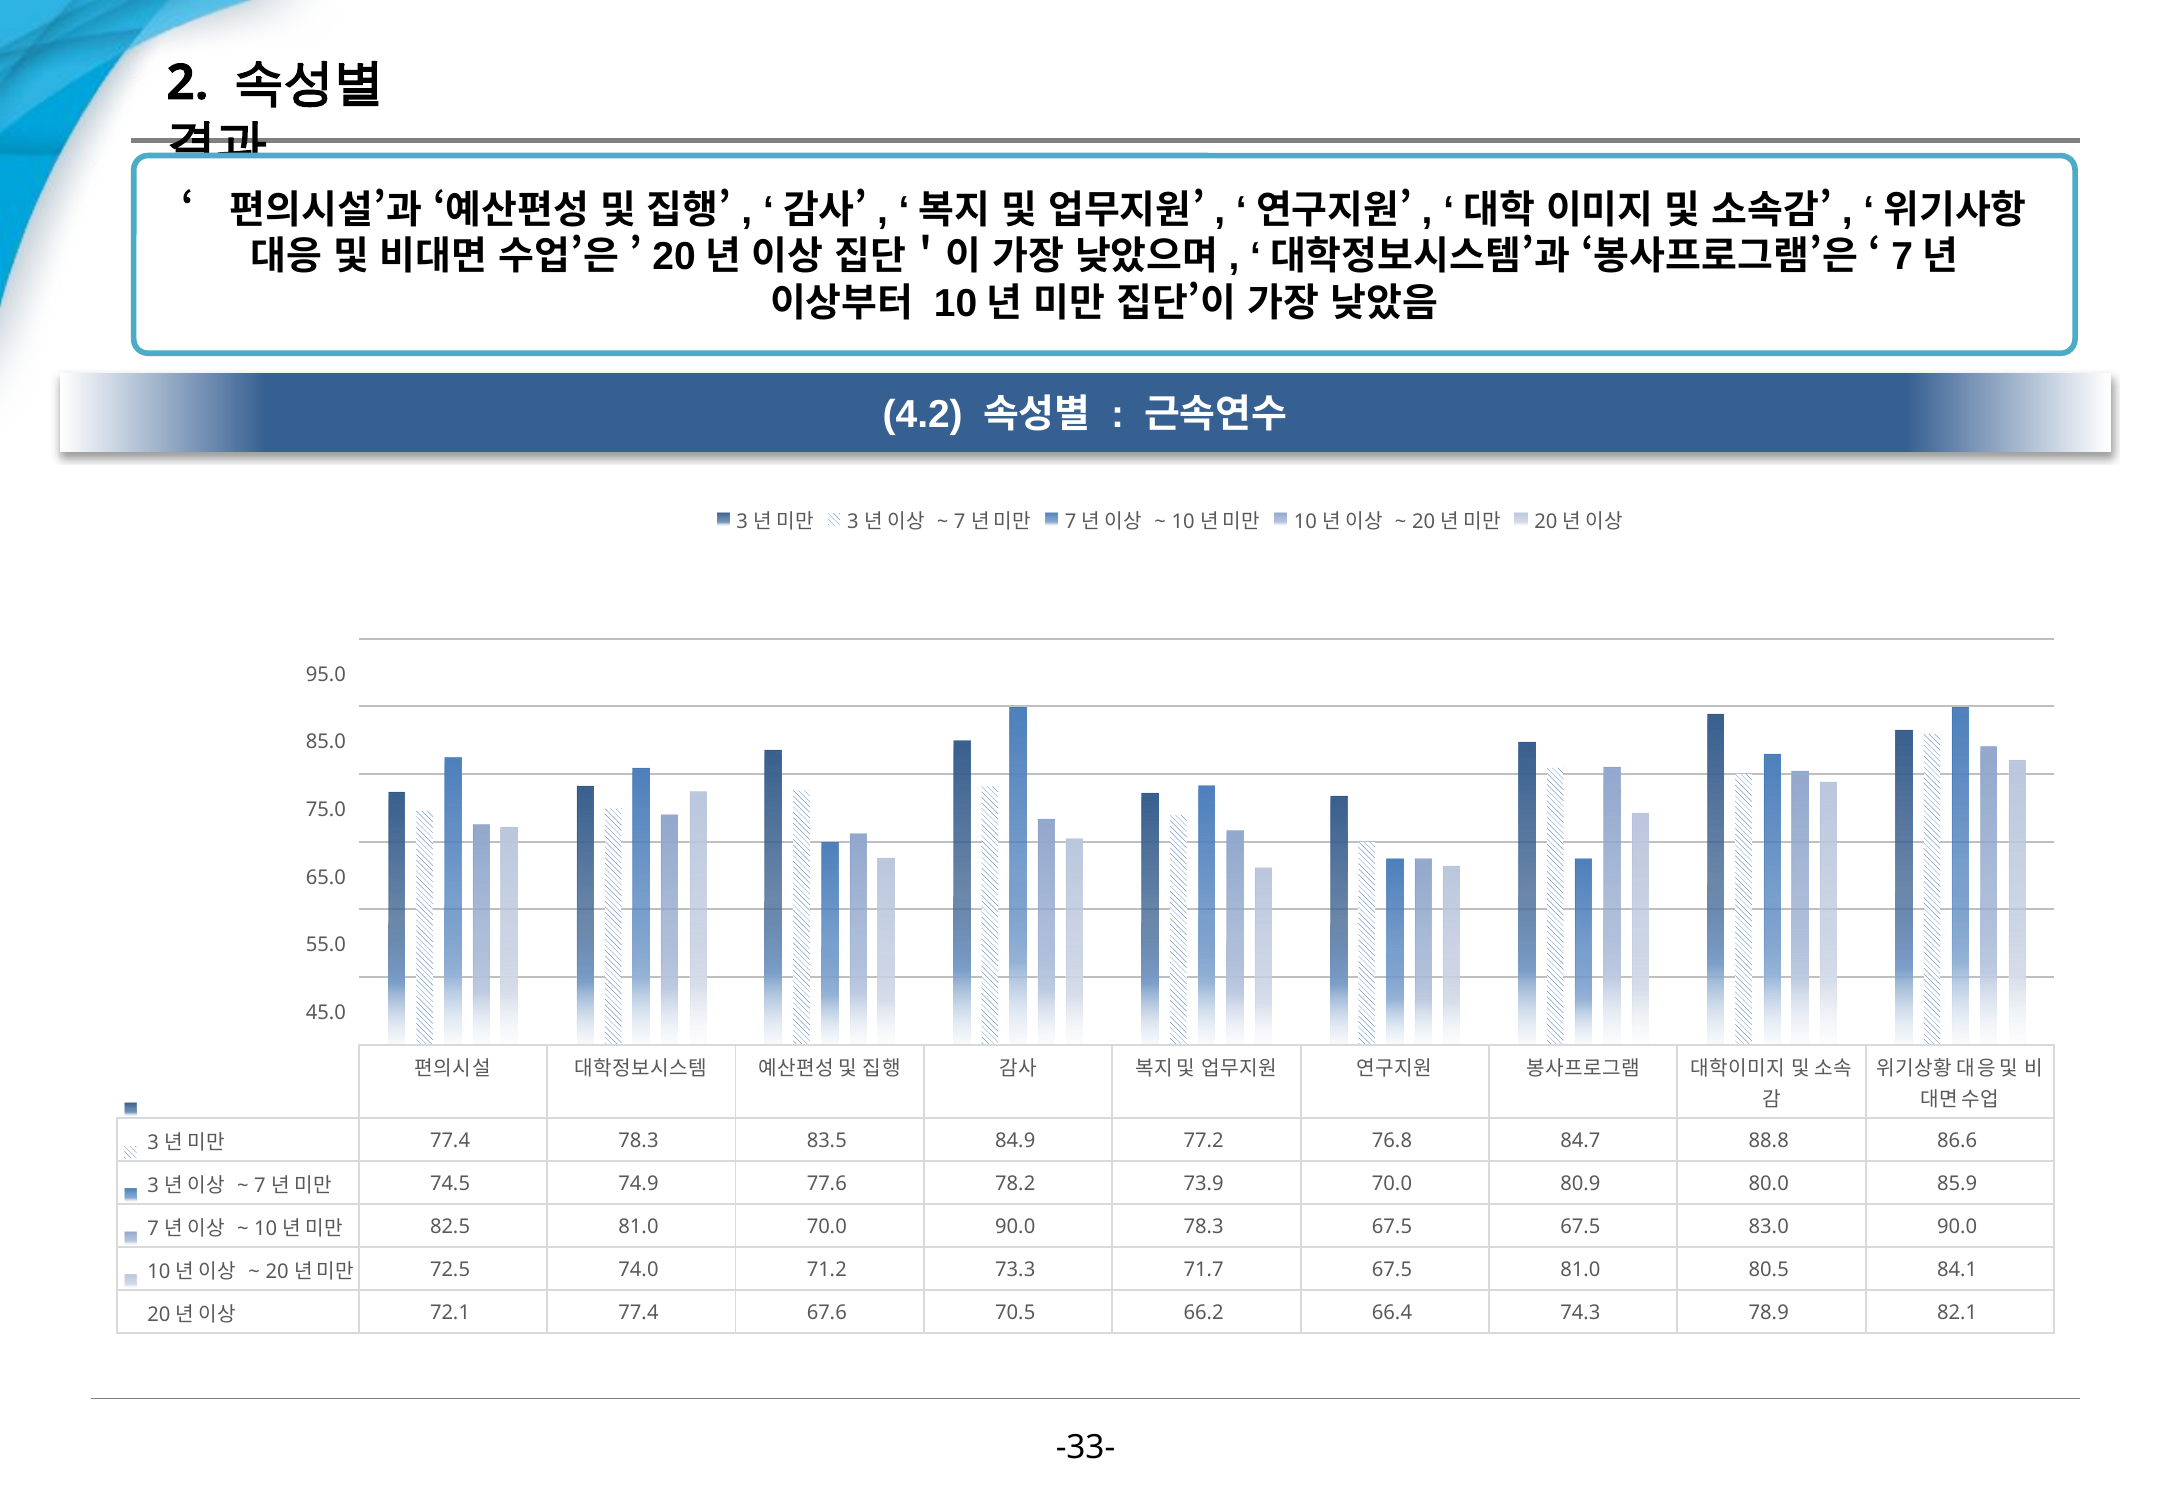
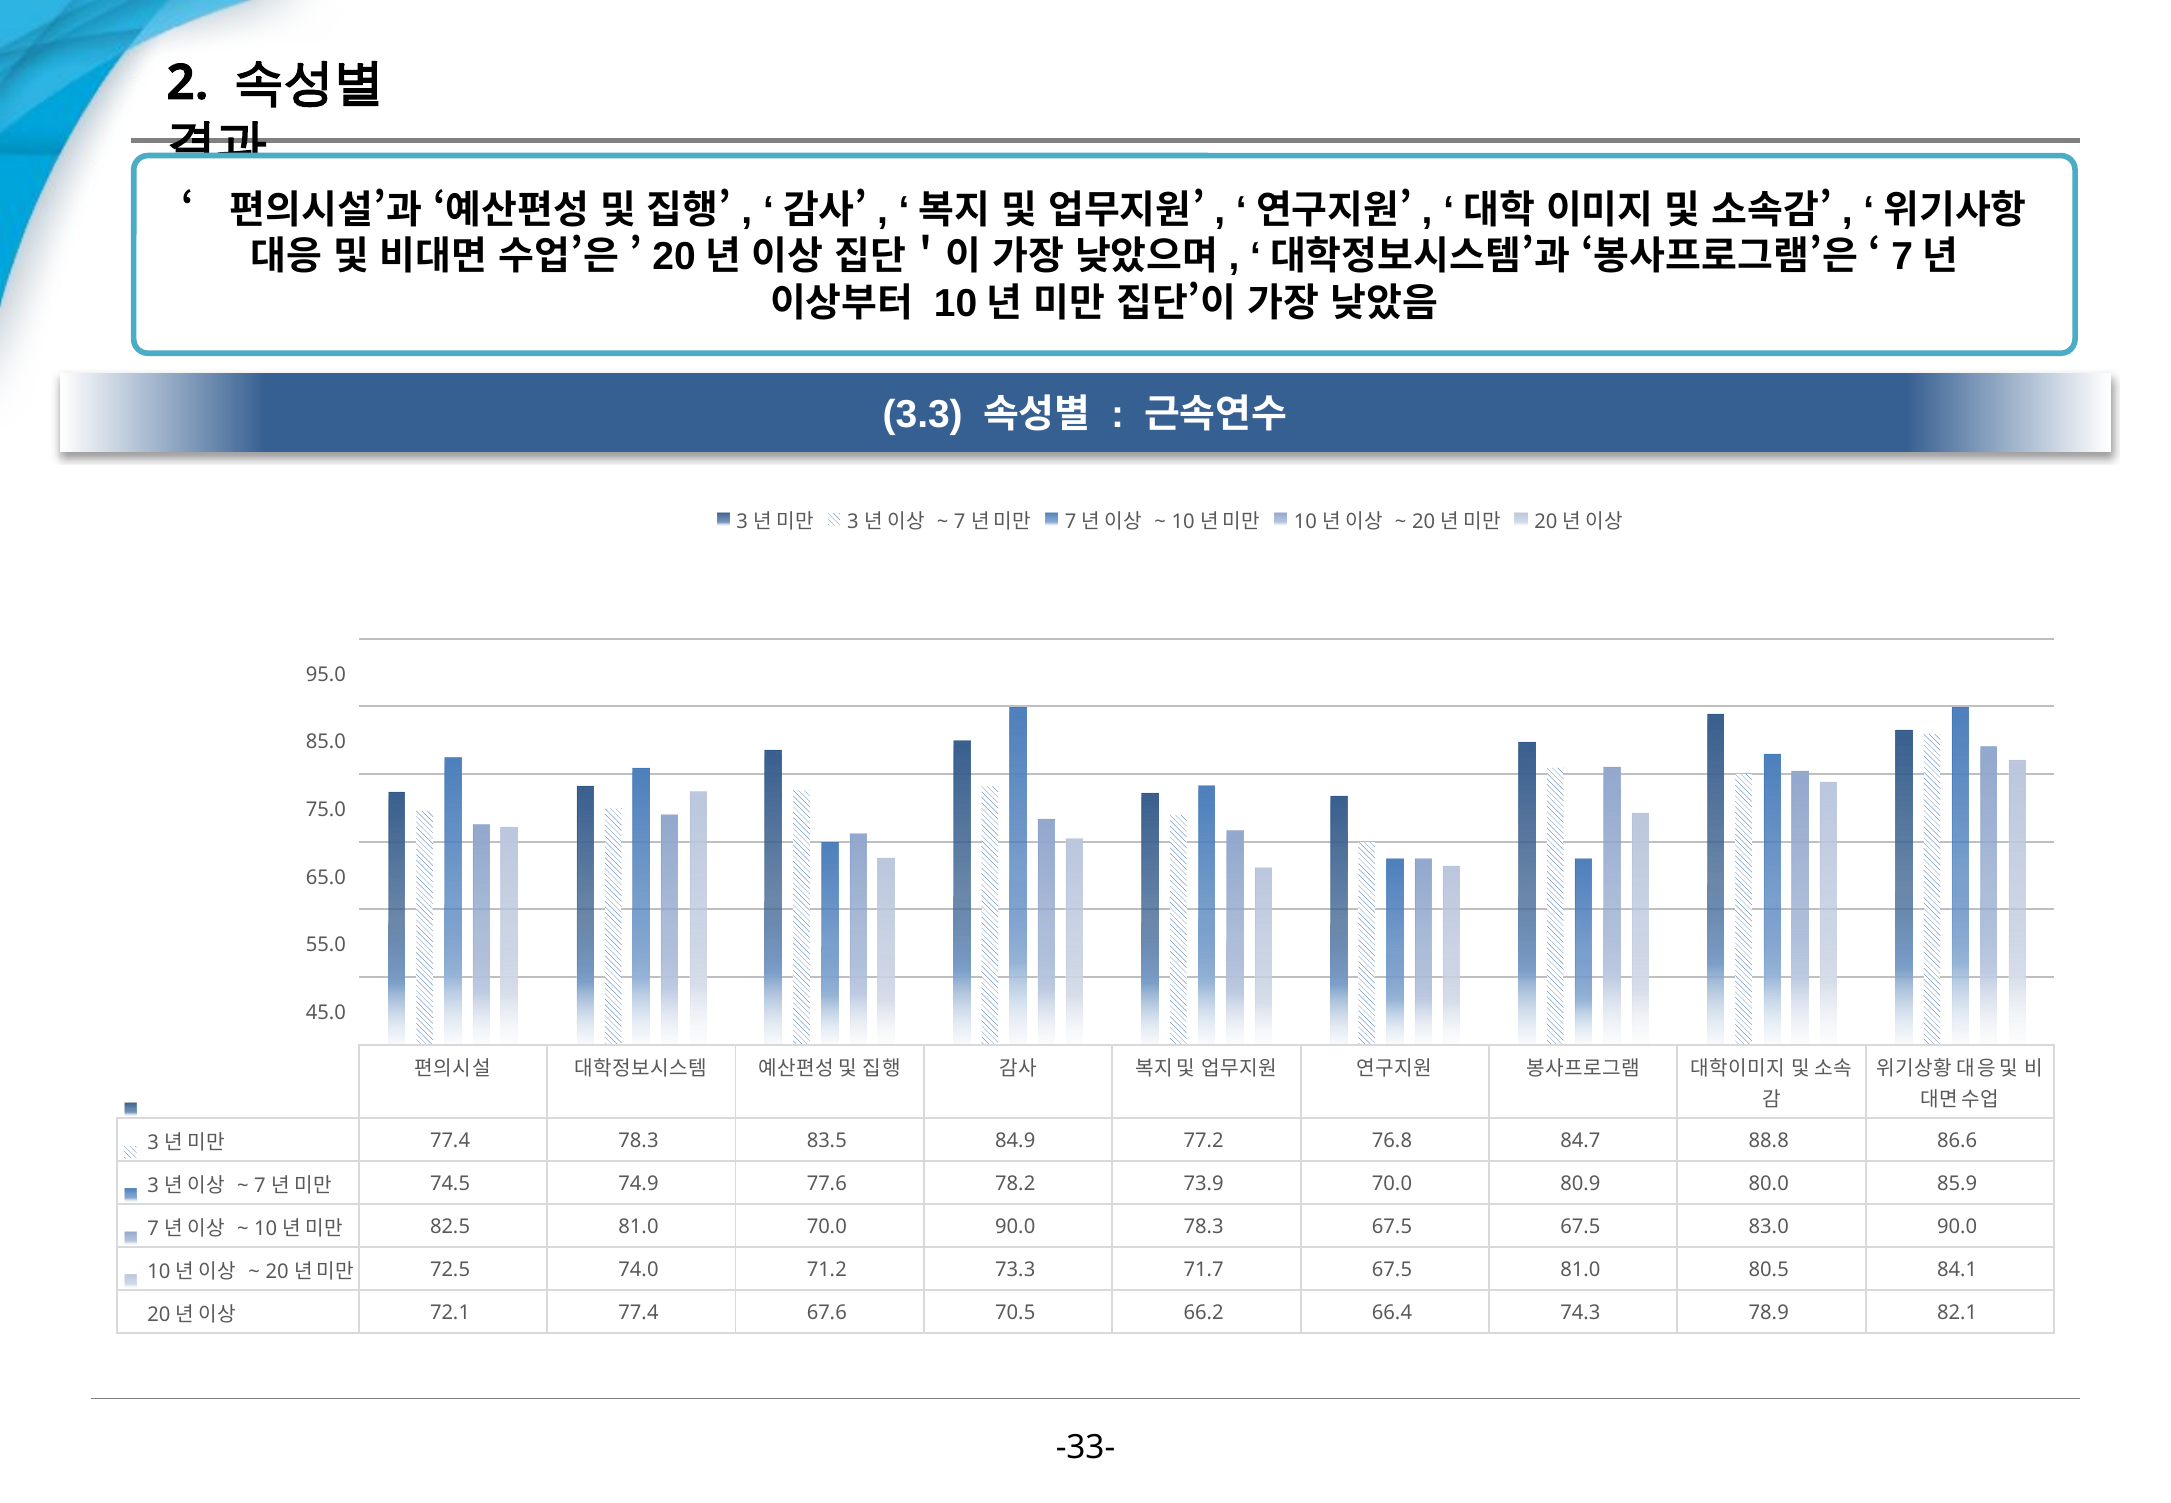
4.2: 4.2 -> 3.3
